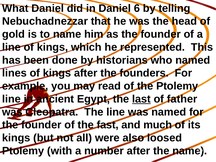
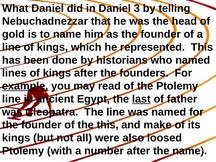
6: 6 -> 3
example underline: none -> present
the fast: fast -> this
much: much -> make
